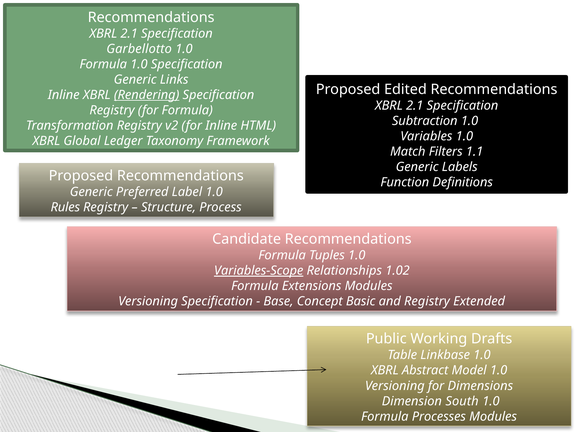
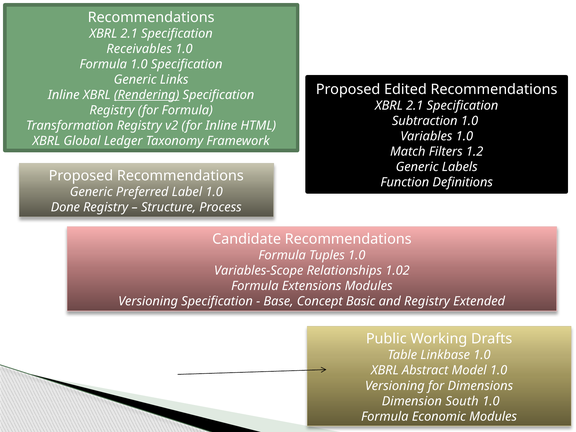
Garbellotto: Garbellotto -> Receivables
1.1: 1.1 -> 1.2
Rules: Rules -> Done
Variables-Scope underline: present -> none
Processes: Processes -> Economic
